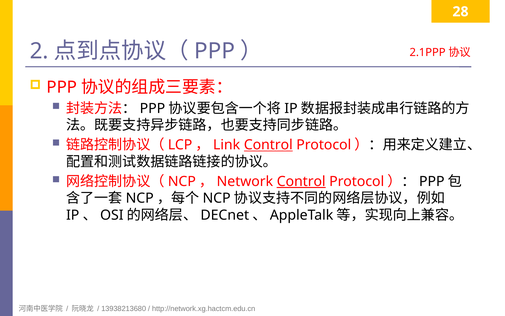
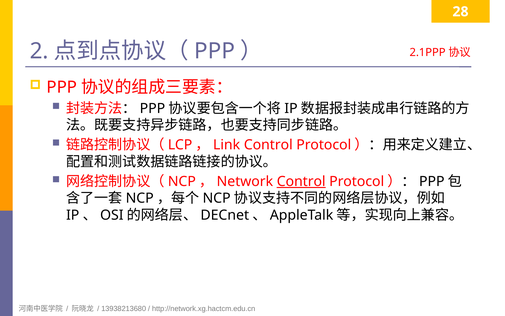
Control at (268, 145) underline: present -> none
